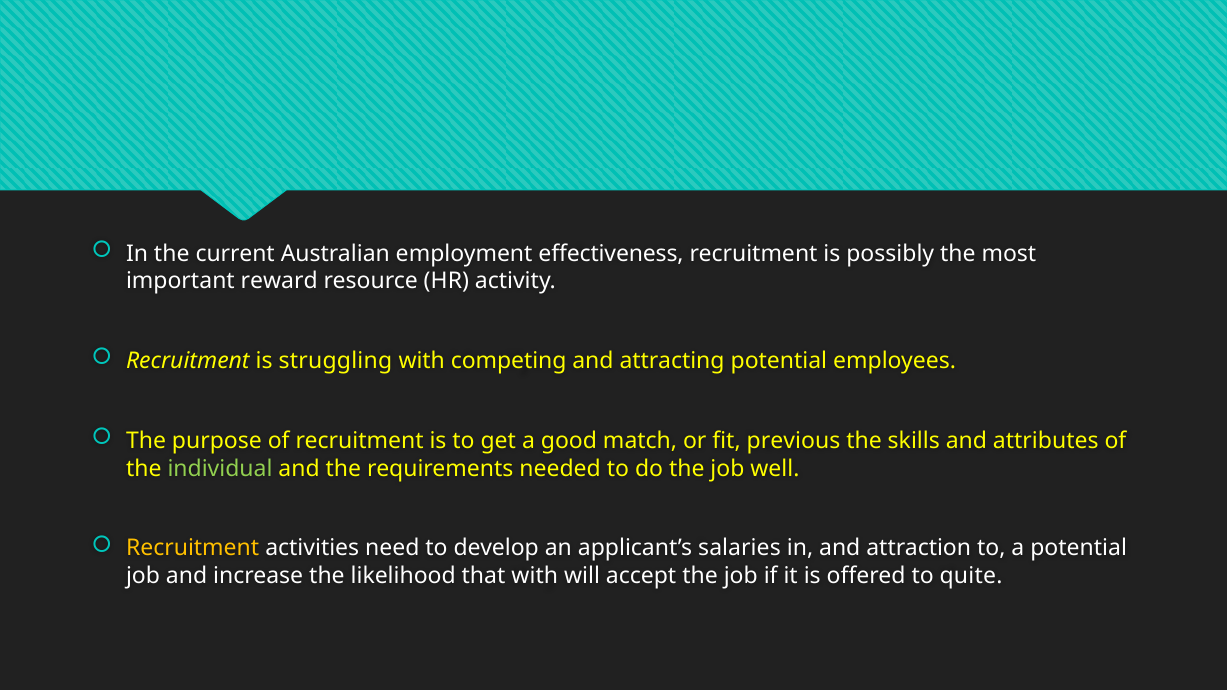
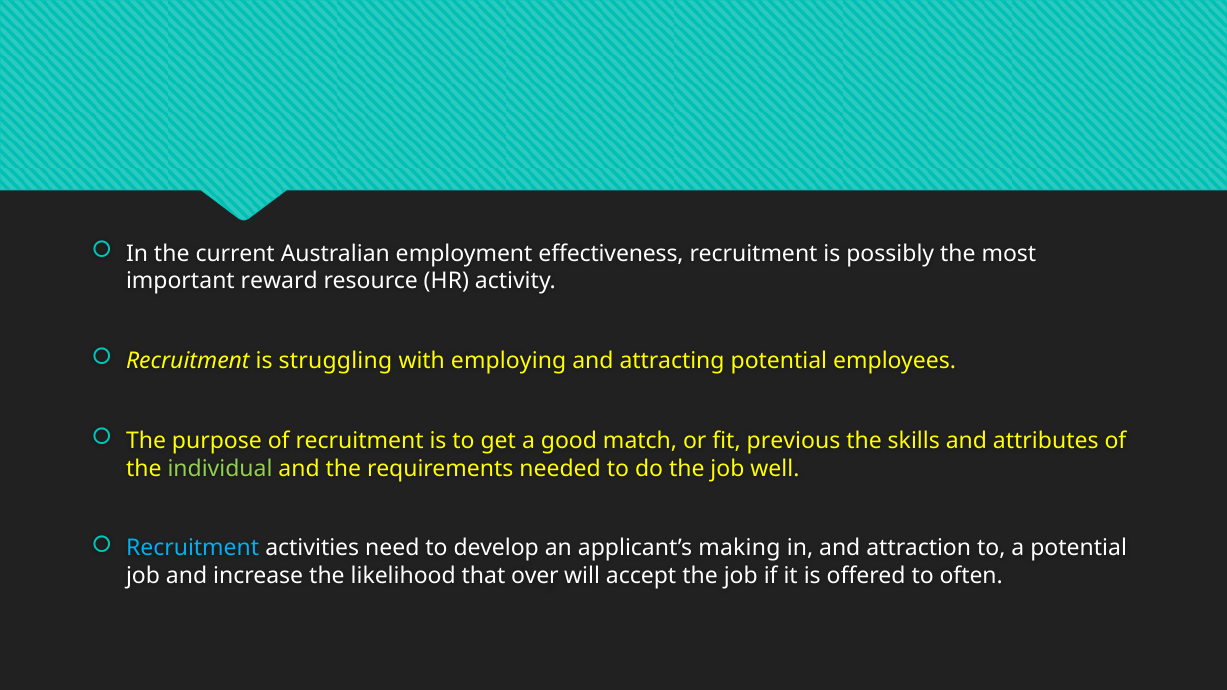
competing: competing -> employing
Recruitment at (193, 548) colour: yellow -> light blue
salaries: salaries -> making
that with: with -> over
quite: quite -> often
